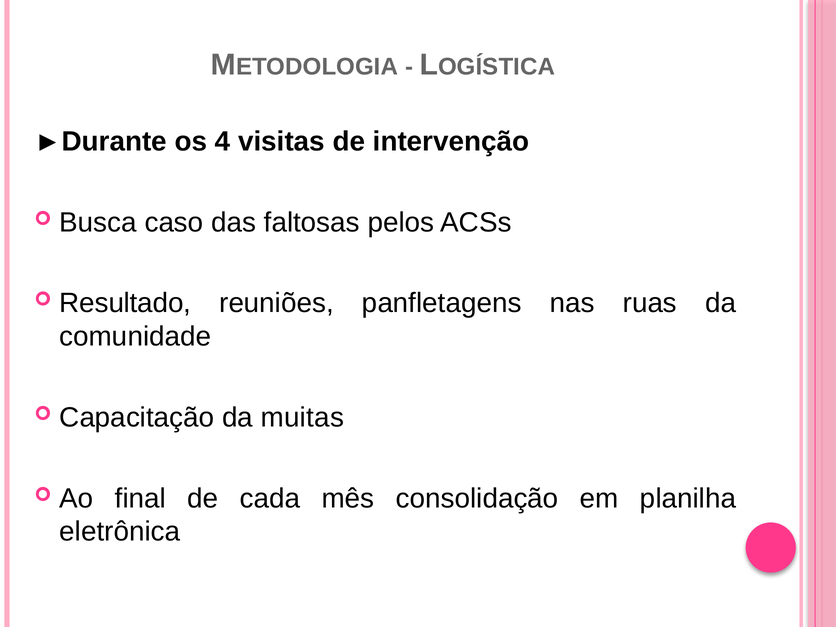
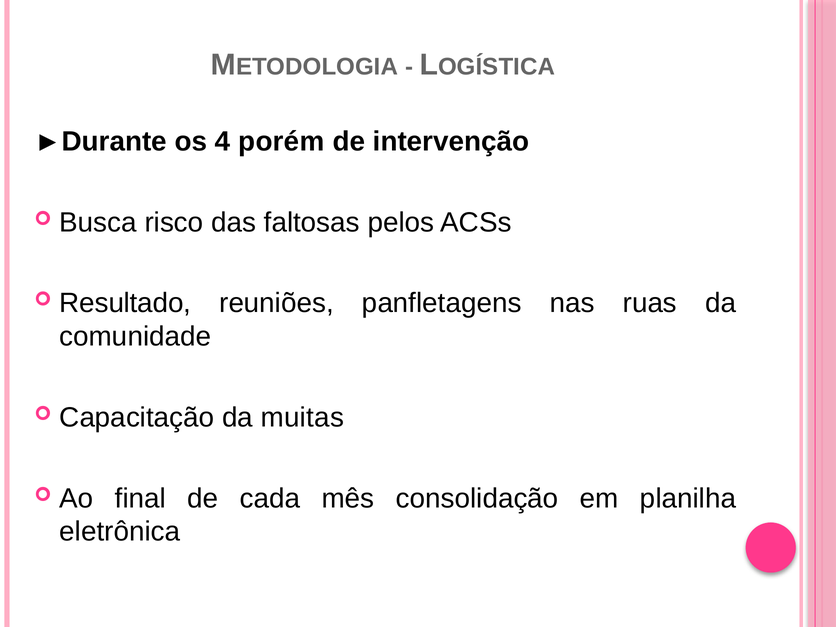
visitas: visitas -> porém
caso: caso -> risco
